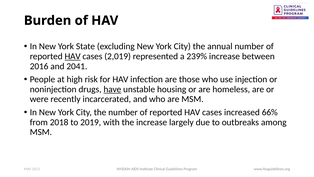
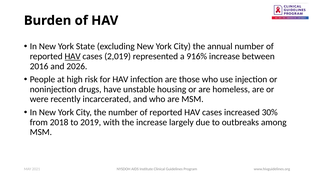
239%: 239% -> 916%
2041: 2041 -> 2026
have underline: present -> none
66%: 66% -> 30%
